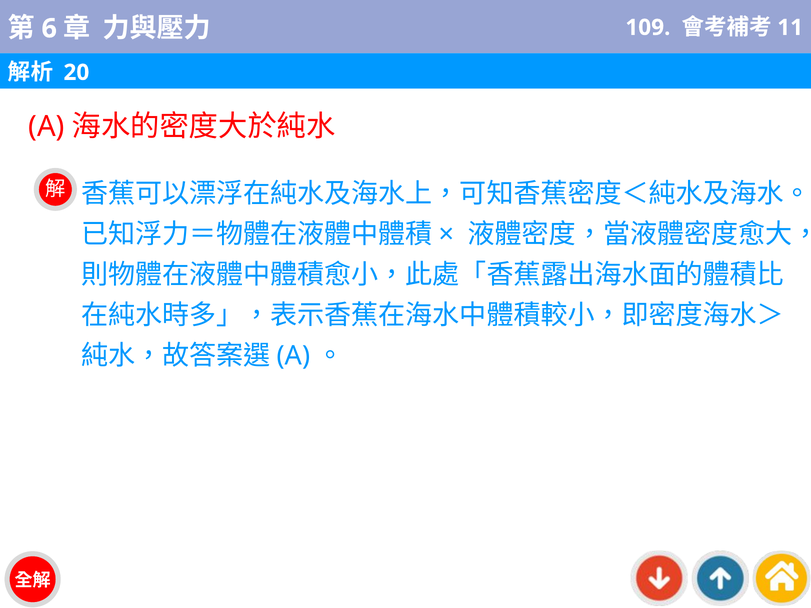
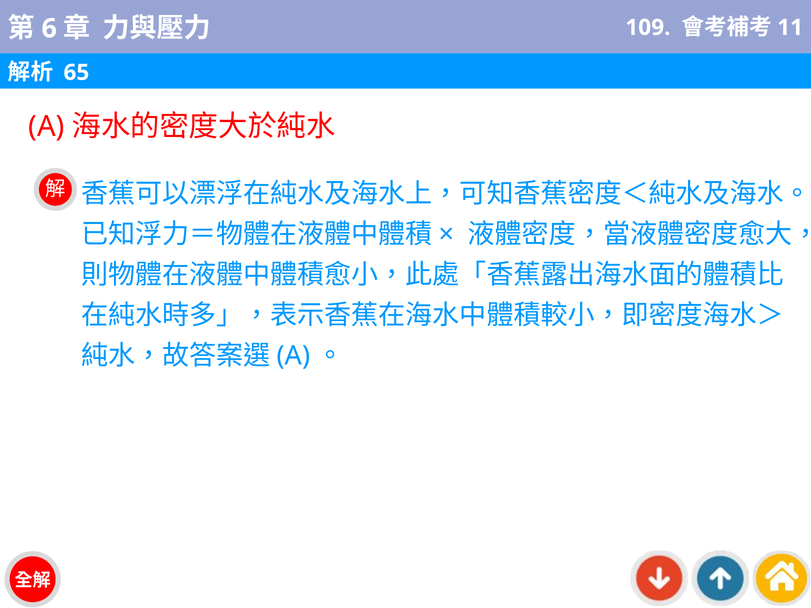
20: 20 -> 65
